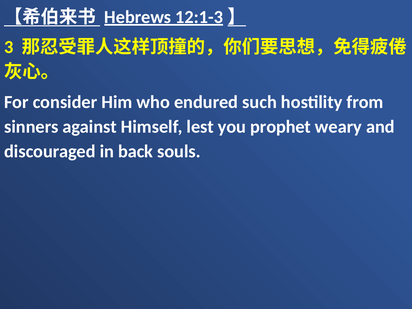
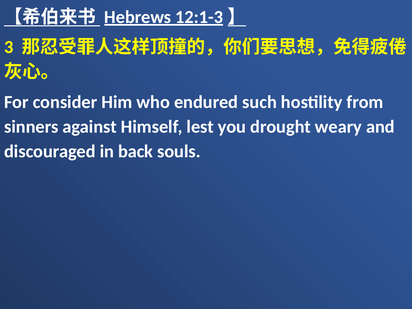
prophet: prophet -> drought
